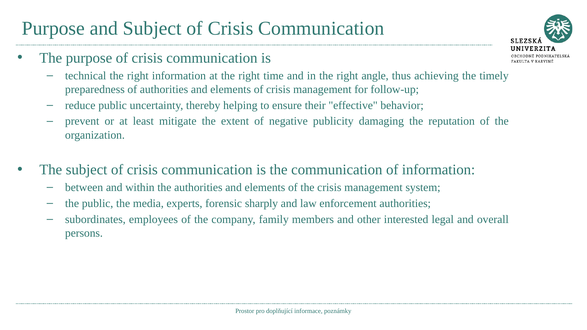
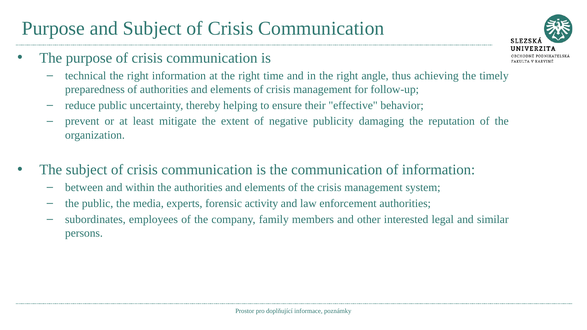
sharply: sharply -> activity
overall: overall -> similar
